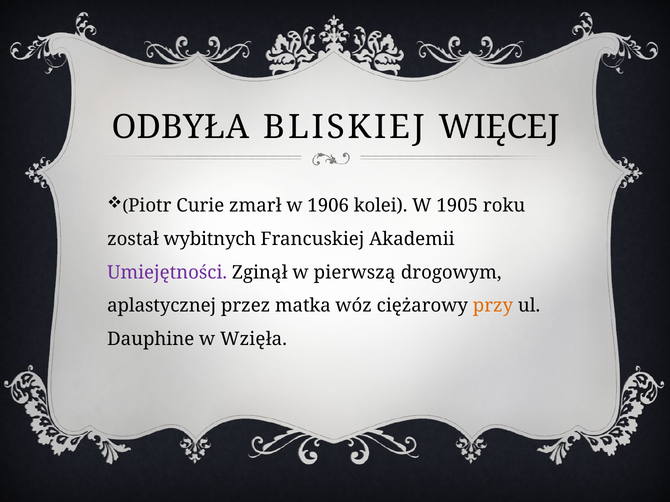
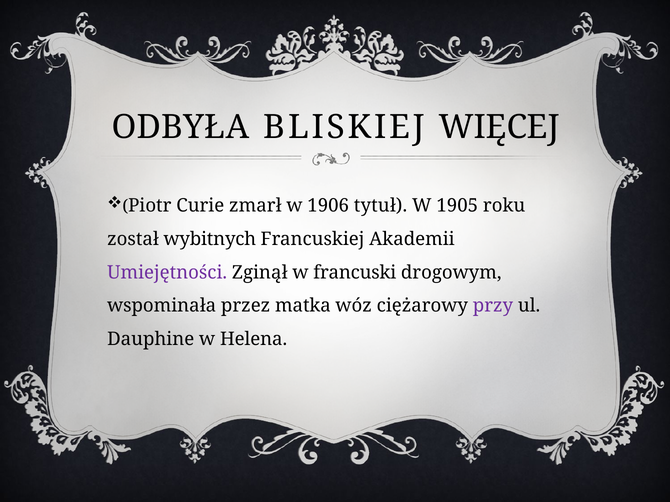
kolei: kolei -> tytuł
pierwszą: pierwszą -> francuski
aplastycznej: aplastycznej -> wspominała
przy colour: orange -> purple
Wzięła: Wzięła -> Helena
